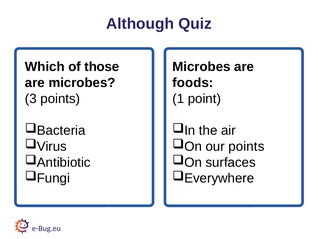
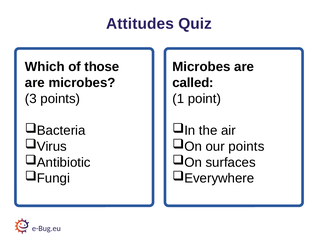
Although: Although -> Attitudes
foods: foods -> called
